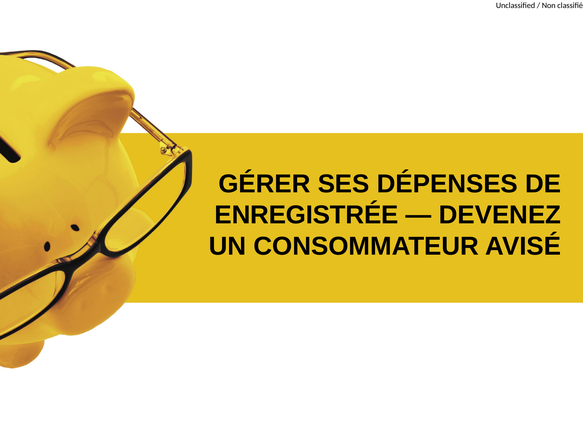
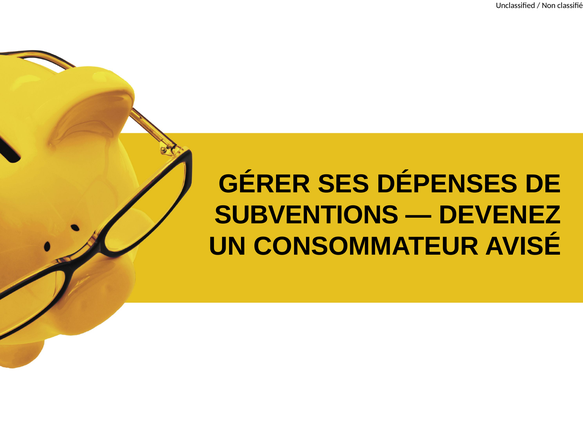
ENREGISTRÉE: ENREGISTRÉE -> SUBVENTIONS
